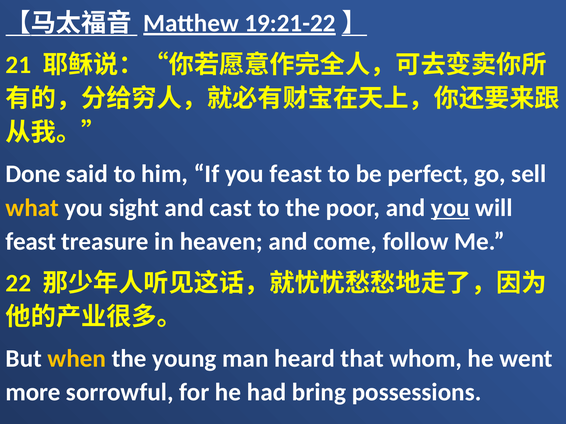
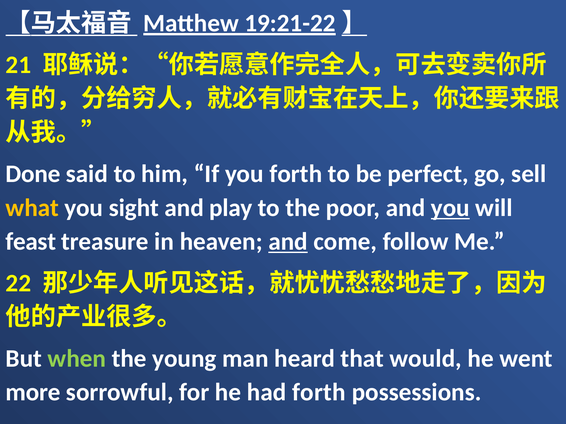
you feast: feast -> forth
cast: cast -> play
and at (288, 242) underline: none -> present
when colour: yellow -> light green
whom: whom -> would
had bring: bring -> forth
